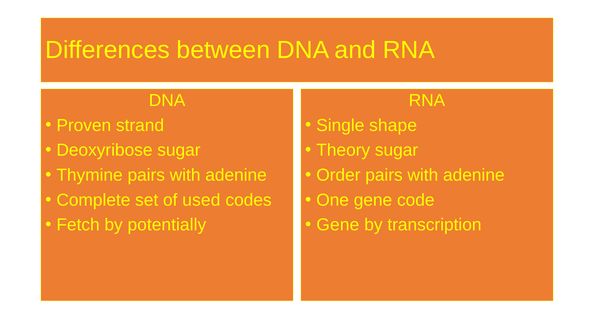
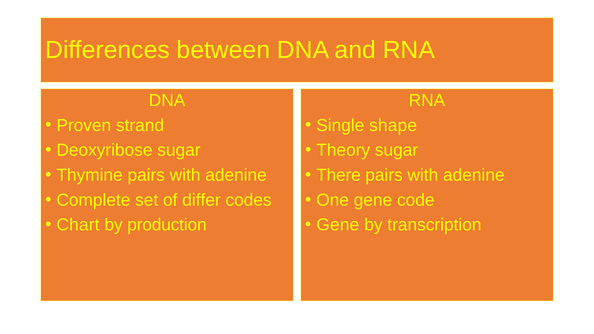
Order: Order -> There
used: used -> differ
Fetch: Fetch -> Chart
potentially: potentially -> production
